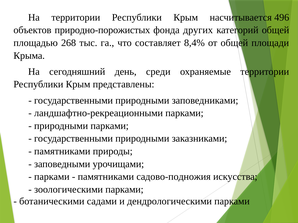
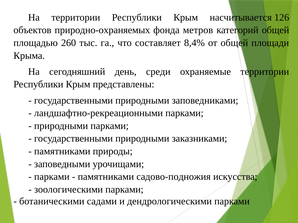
496: 496 -> 126
природно-порожистых: природно-порожистых -> природно-охраняемых
других: других -> метров
268: 268 -> 260
